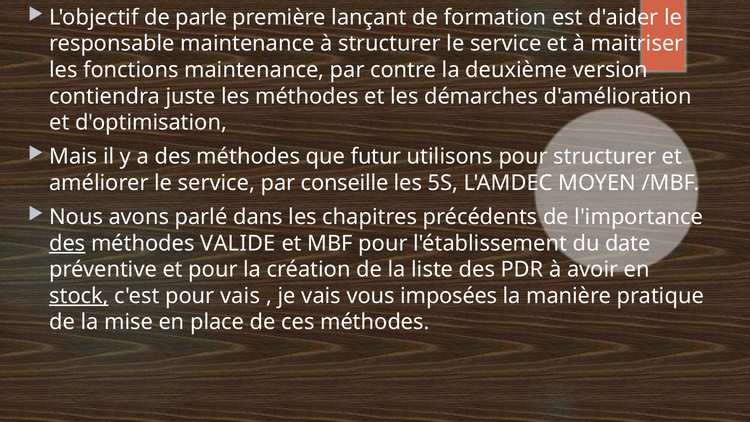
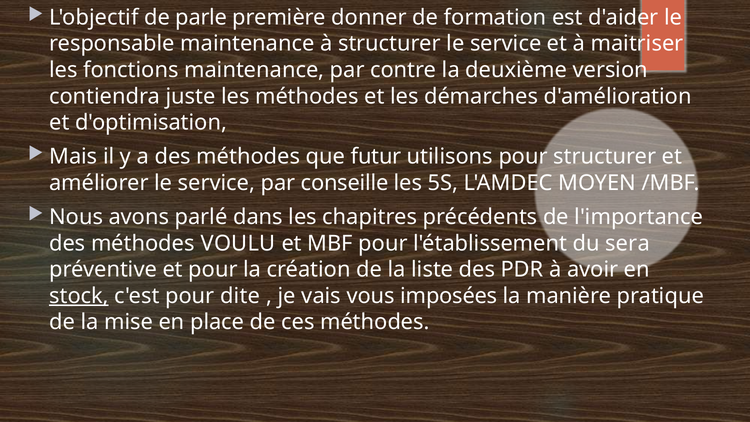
lançant: lançant -> donner
des at (67, 243) underline: present -> none
VALIDE: VALIDE -> VOULU
date: date -> sera
pour vais: vais -> dite
